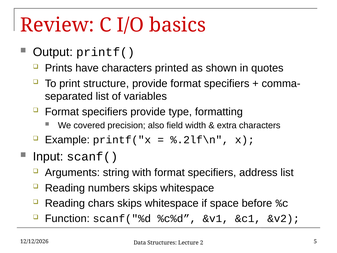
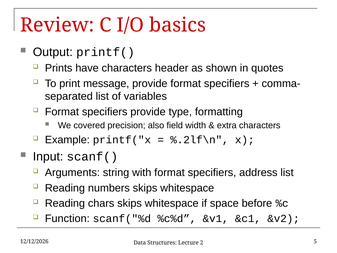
printed: printed -> header
structure: structure -> message
